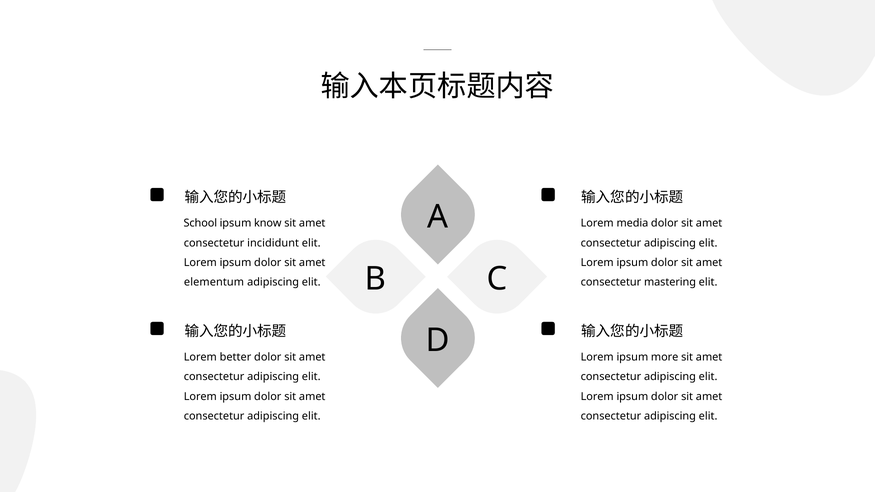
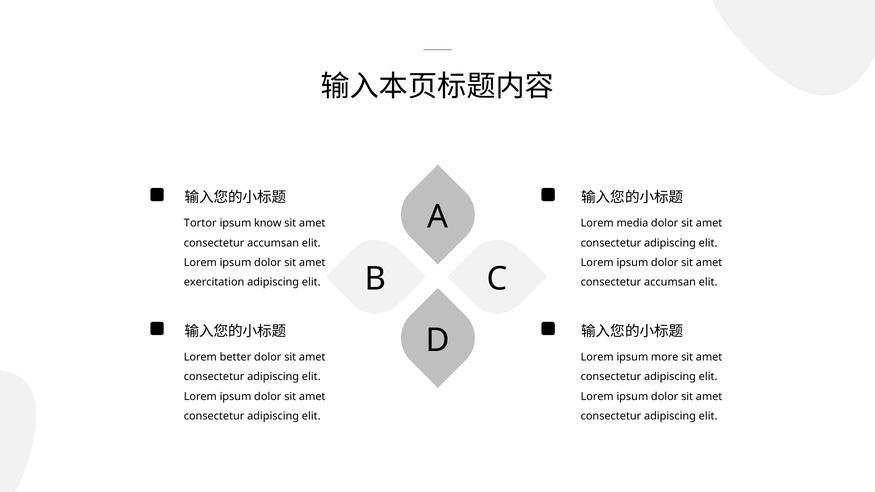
School: School -> Tortor
incididunt at (273, 243): incididunt -> accumsan
elementum: elementum -> exercitation
mastering at (670, 282): mastering -> accumsan
